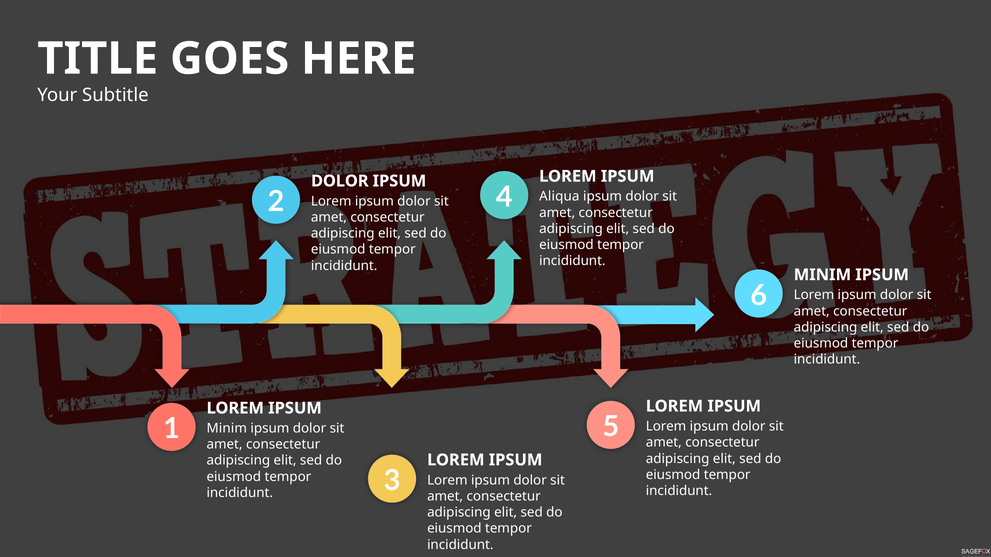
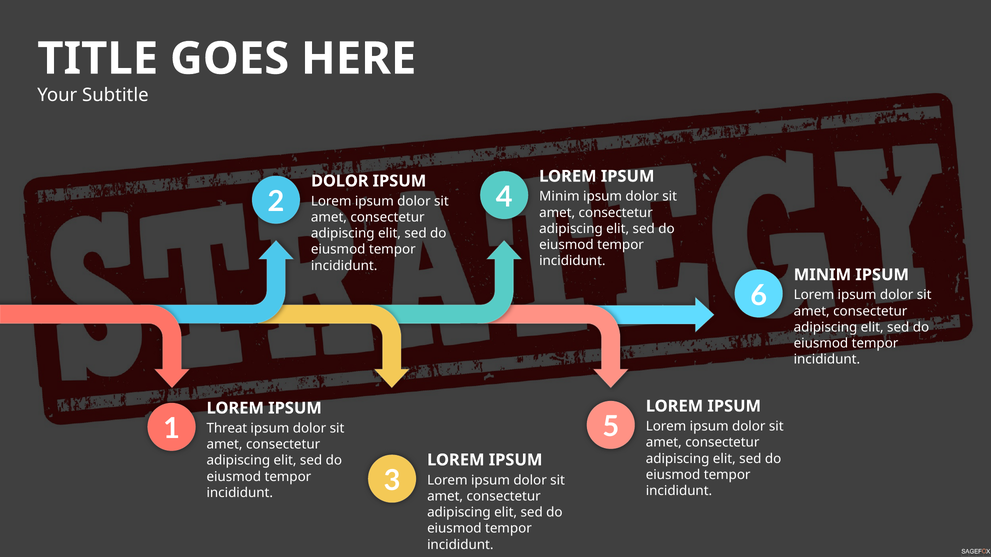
Aliqua at (559, 197): Aliqua -> Minim
Minim at (227, 429): Minim -> Threat
